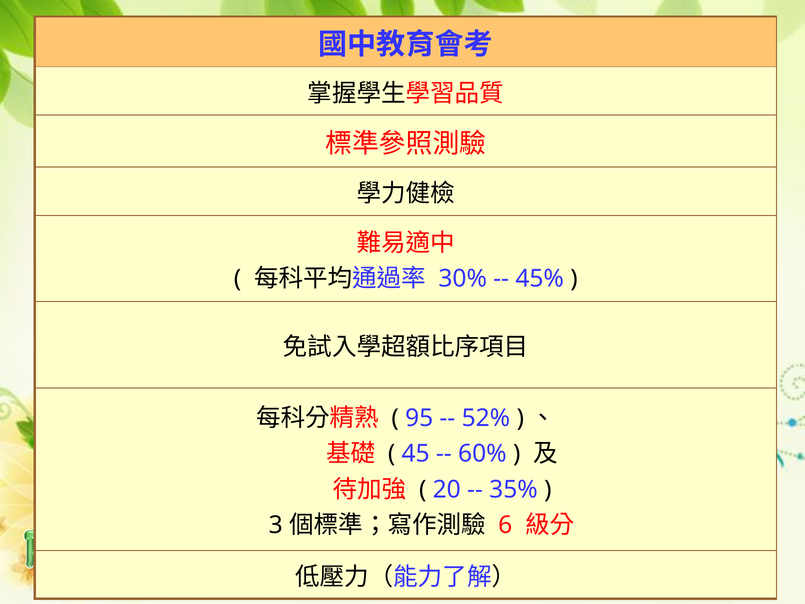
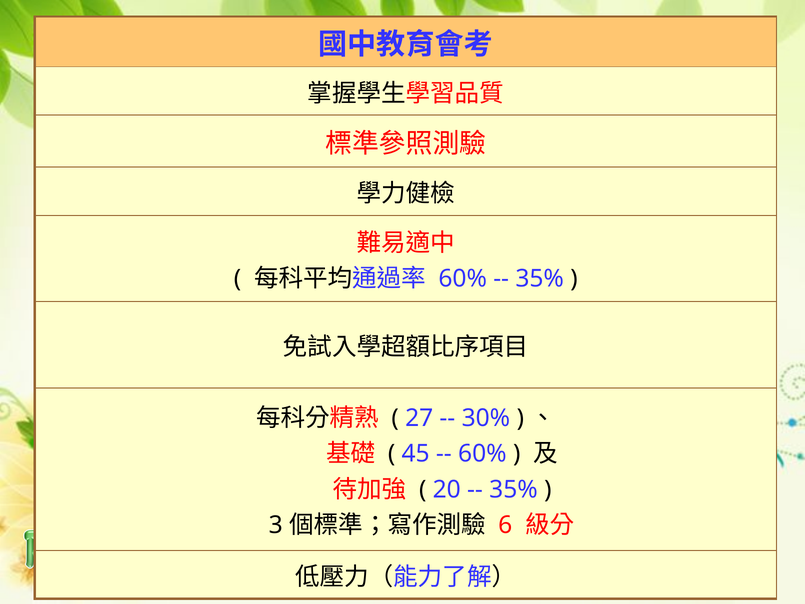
30% at (463, 279): 30% -> 60%
45% at (540, 279): 45% -> 35%
95: 95 -> 27
52%: 52% -> 30%
